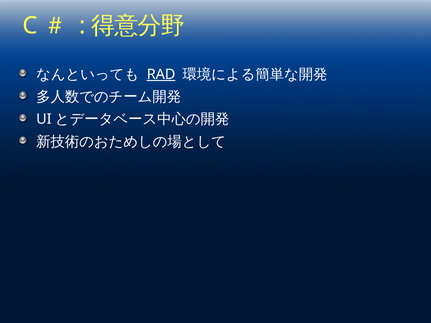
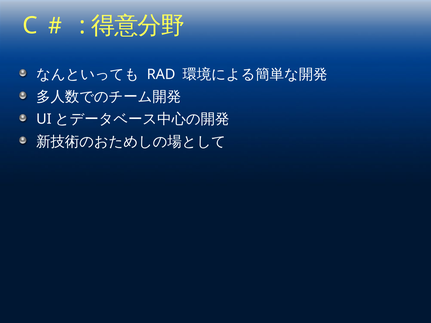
RAD underline: present -> none
